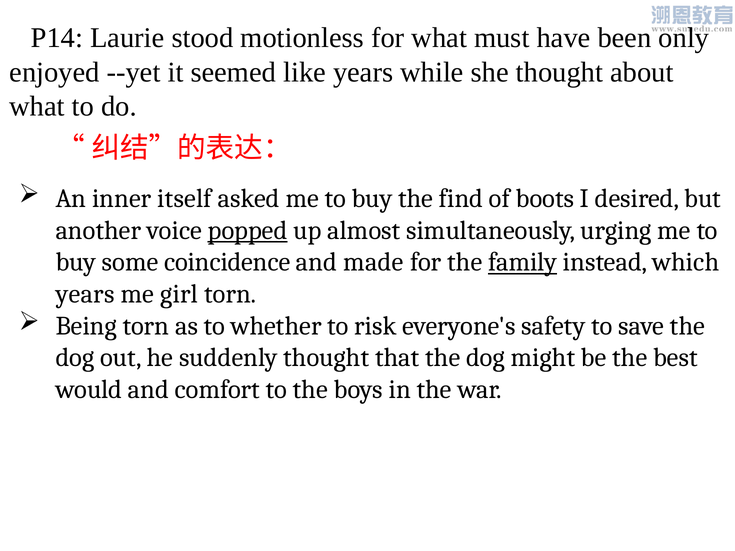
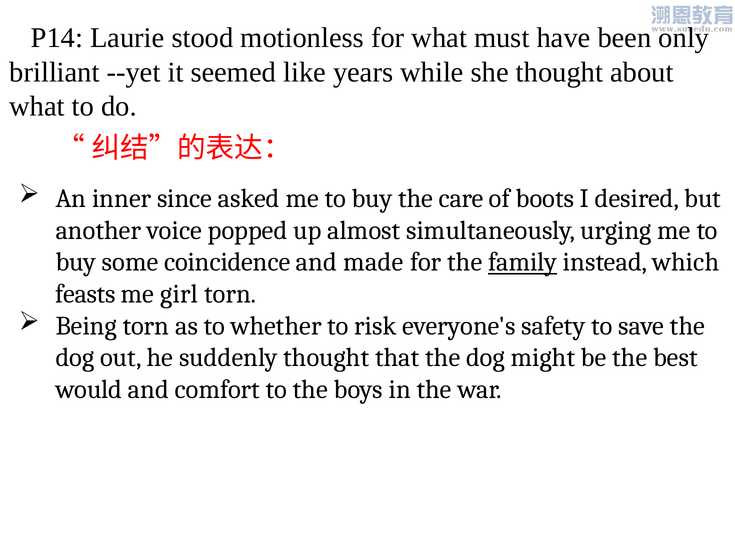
enjoyed: enjoyed -> brilliant
itself: itself -> since
find: find -> care
popped underline: present -> none
years at (85, 294): years -> feasts
